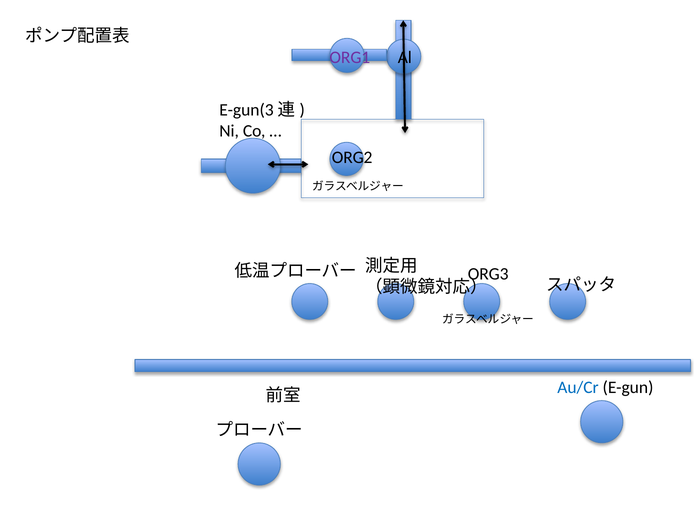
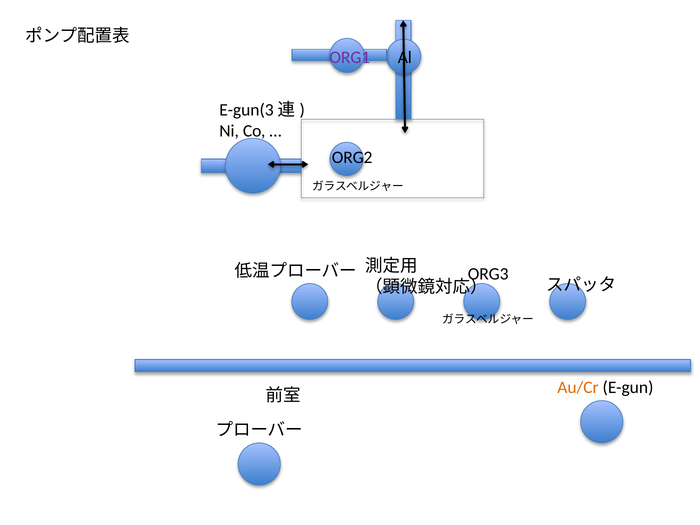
Au/Cr colour: blue -> orange
